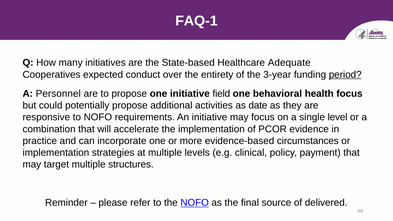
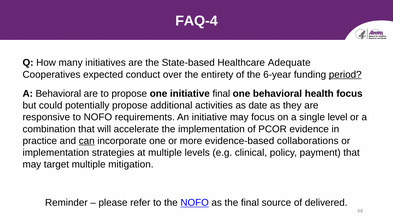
FAQ-1: FAQ-1 -> FAQ-4
3-year: 3-year -> 6-year
A Personnel: Personnel -> Behavioral
initiative field: field -> final
can underline: none -> present
circumstances: circumstances -> collaborations
structures: structures -> mitigation
